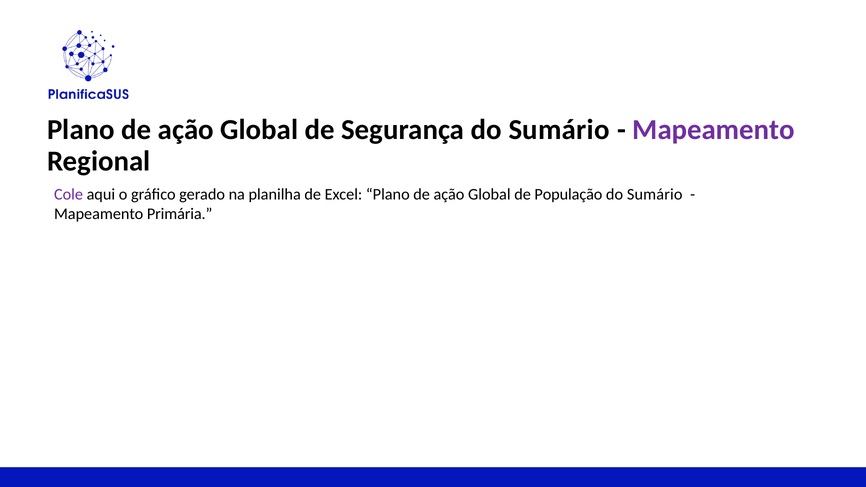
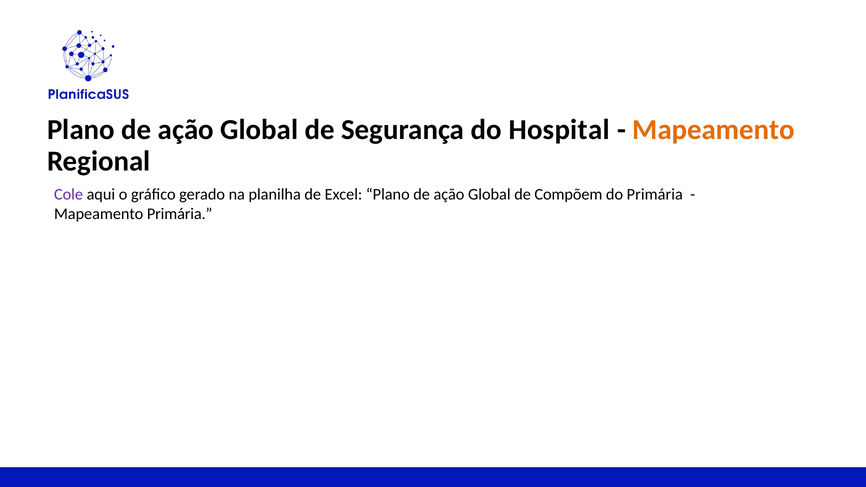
Segurança do Sumário: Sumário -> Hospital
Mapeamento at (714, 130) colour: purple -> orange
População: População -> Compõem
Sumário at (655, 194): Sumário -> Primária
